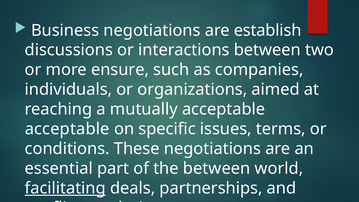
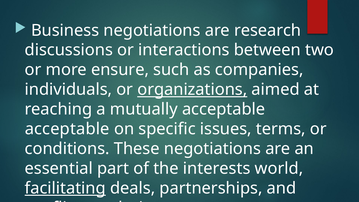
establish: establish -> research
organizations underline: none -> present
the between: between -> interests
